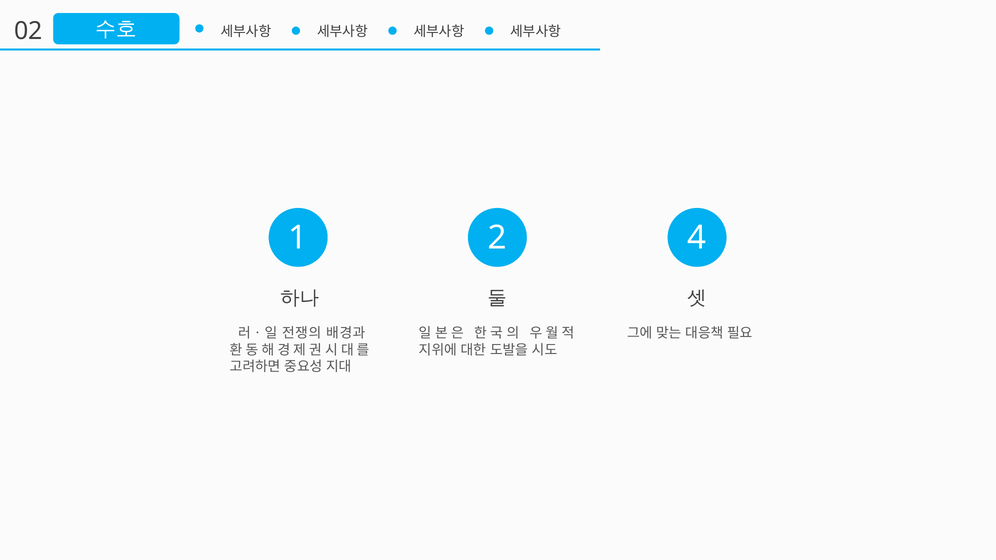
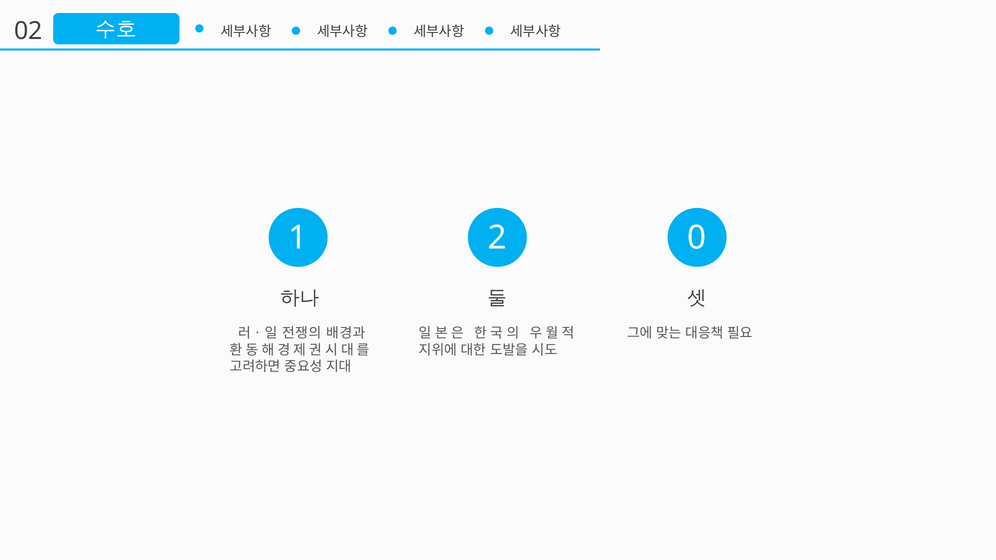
4: 4 -> 0
